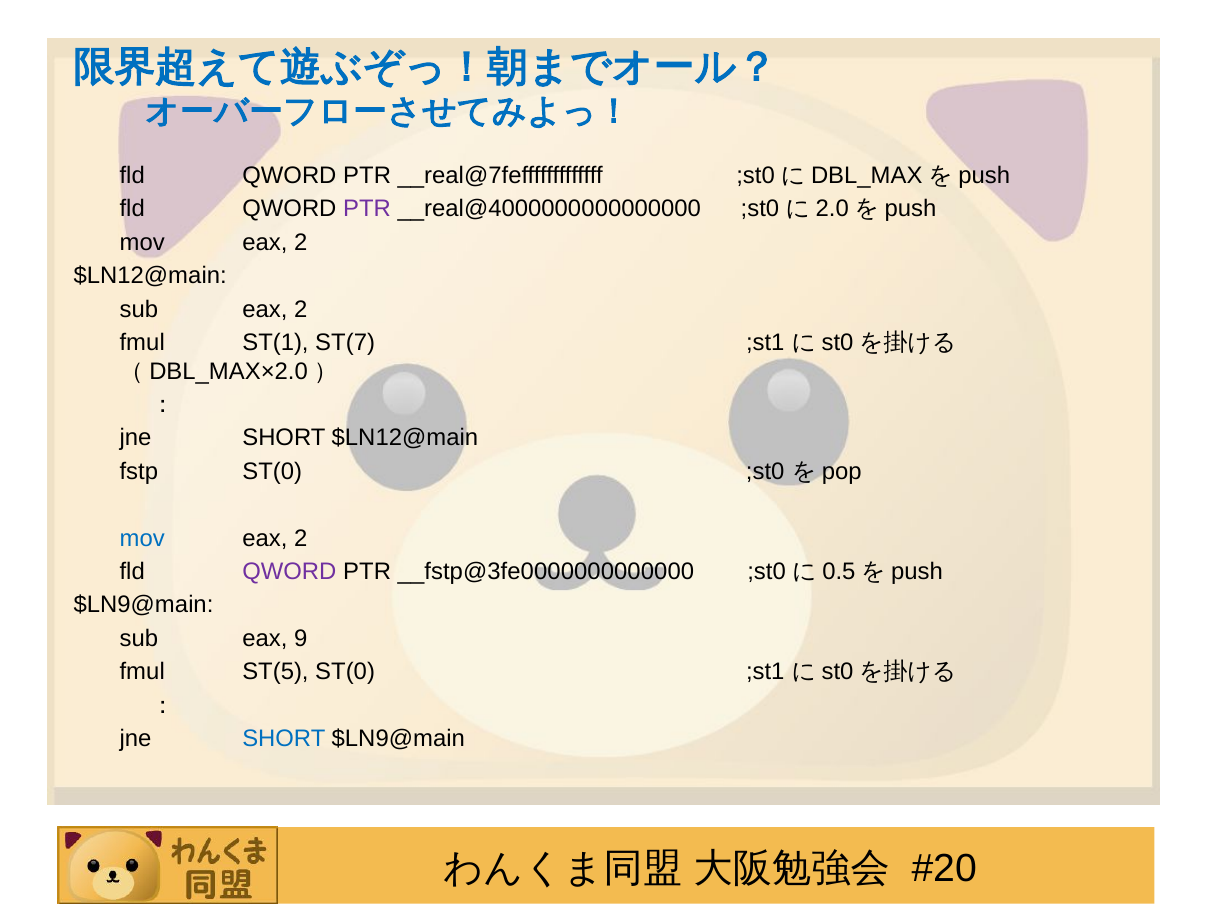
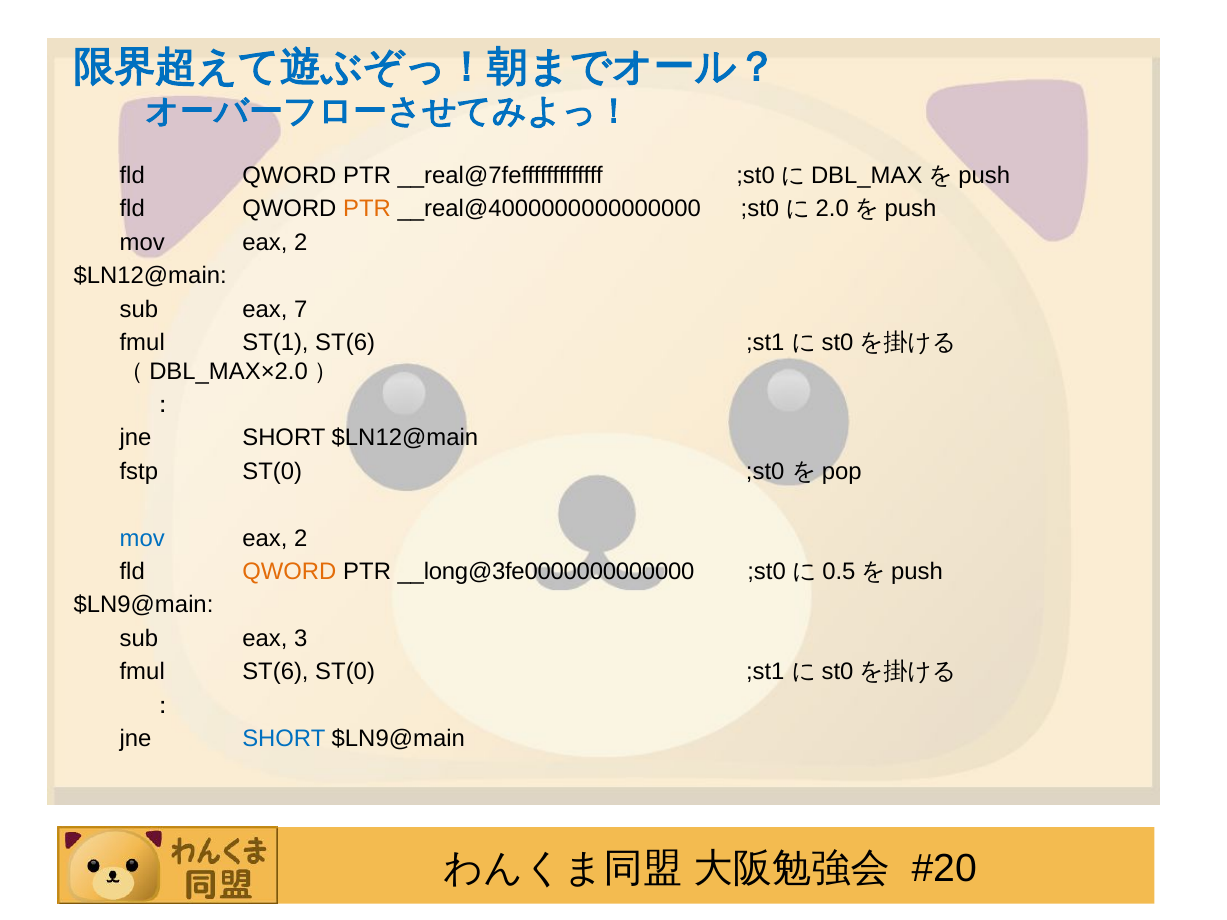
PTR at (367, 209) colour: purple -> orange
sub eax 2: 2 -> 7
ST(1 ST(7: ST(7 -> ST(6
QWORD at (289, 572) colour: purple -> orange
__fstp@3fe0000000000000: __fstp@3fe0000000000000 -> __long@3fe0000000000000
9: 9 -> 3
fmul ST(5: ST(5 -> ST(6
